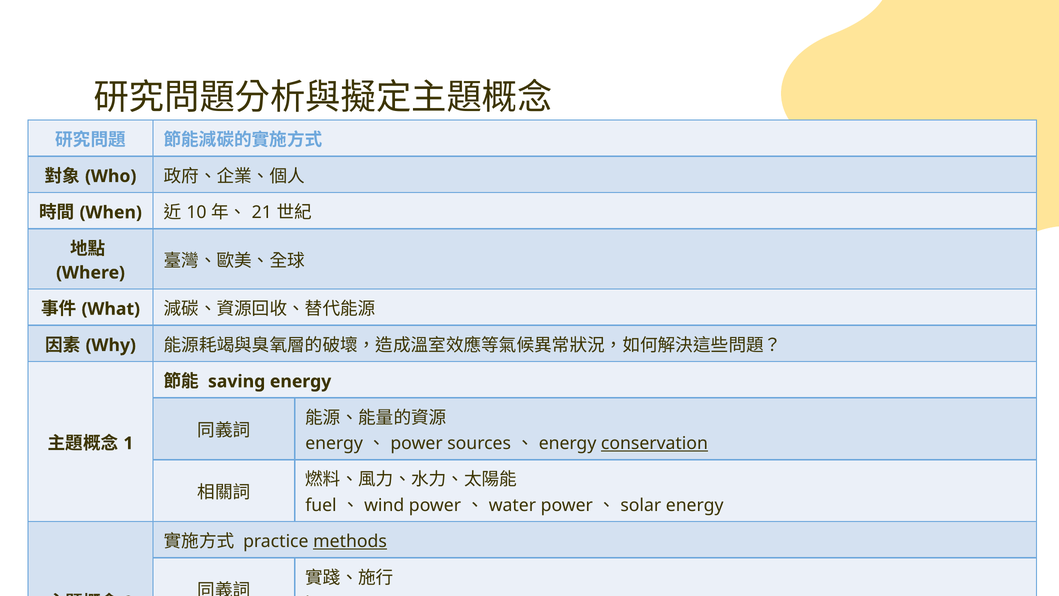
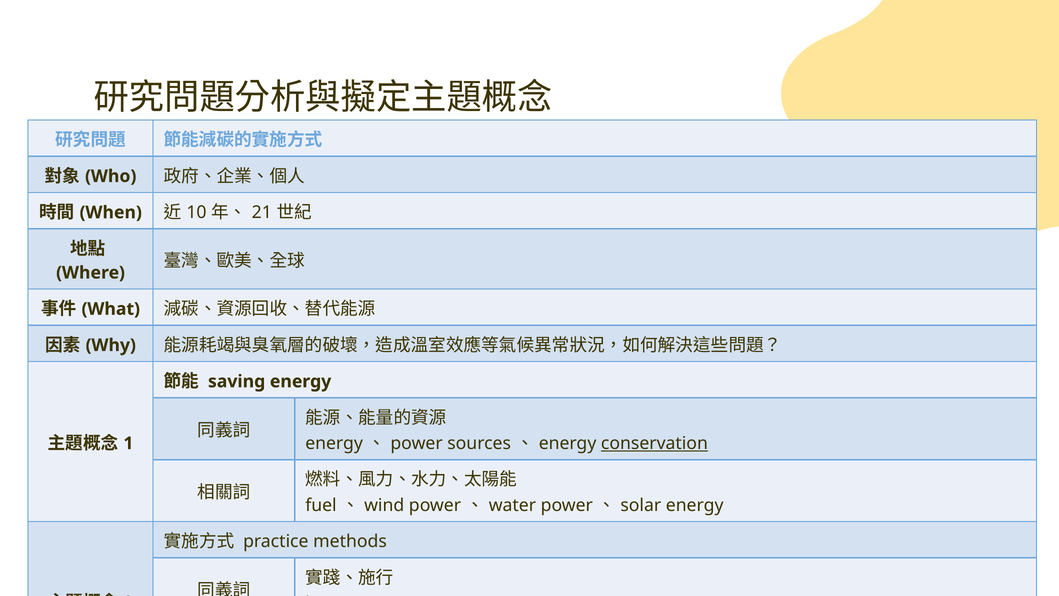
methods underline: present -> none
